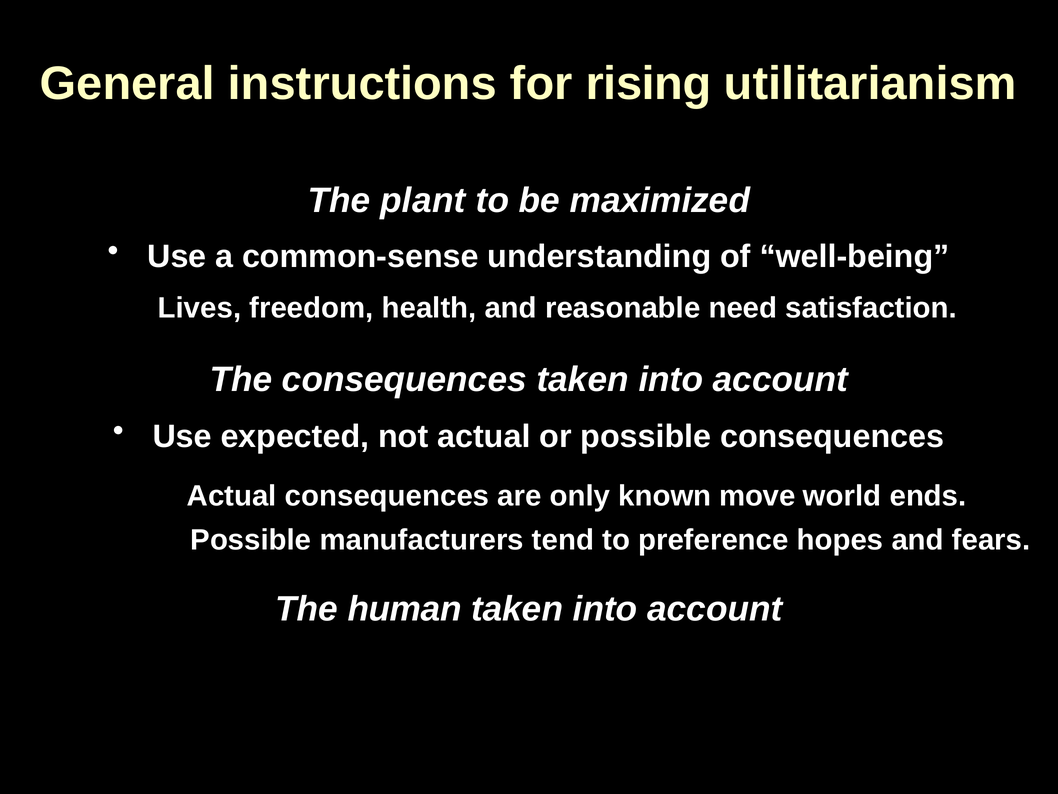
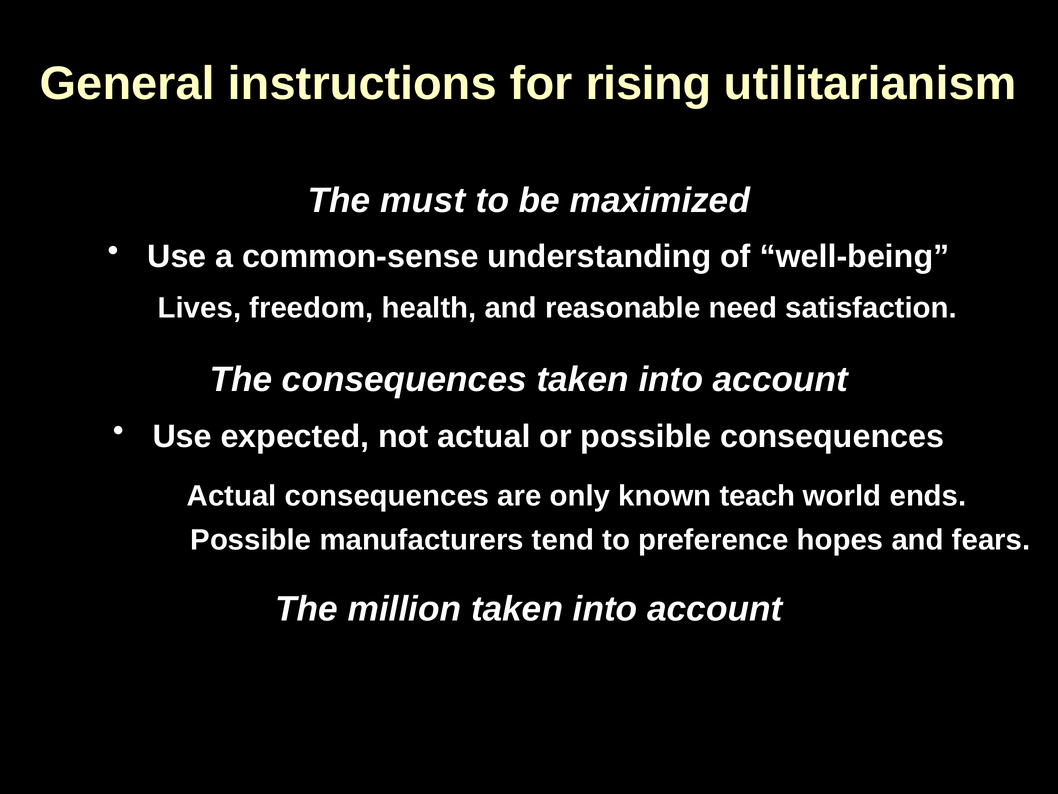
plant: plant -> must
move: move -> teach
human: human -> million
